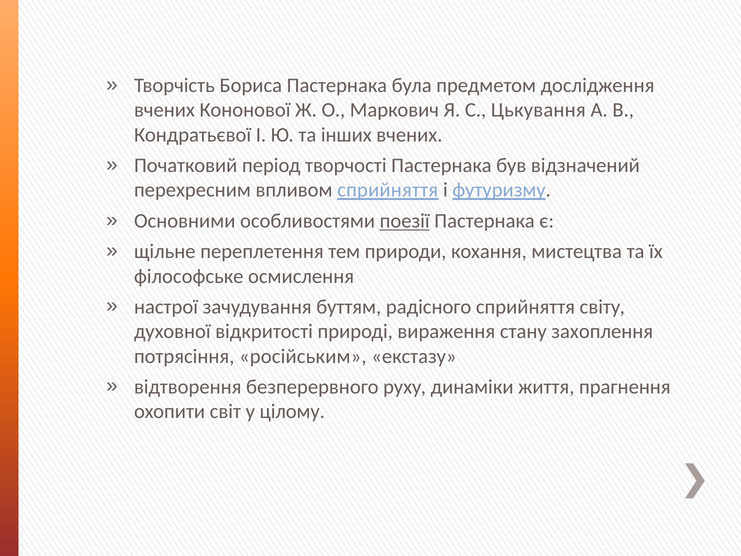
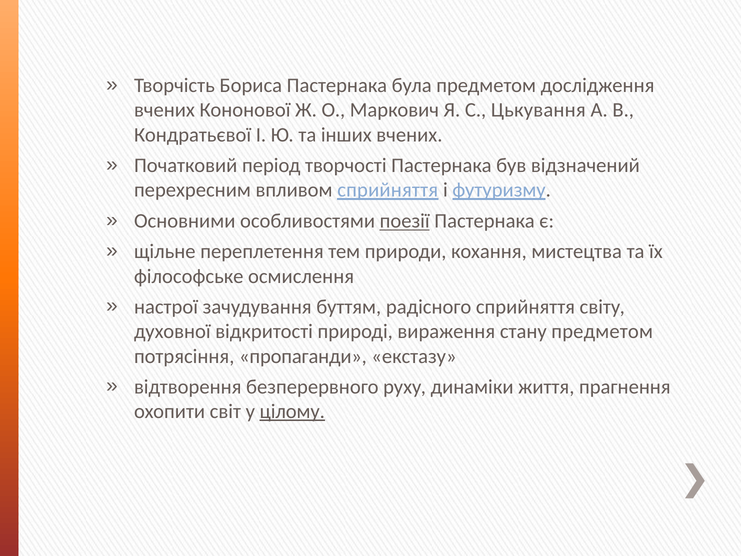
стану захоплення: захоплення -> предметом
російським: російським -> пропаганди
цілому underline: none -> present
